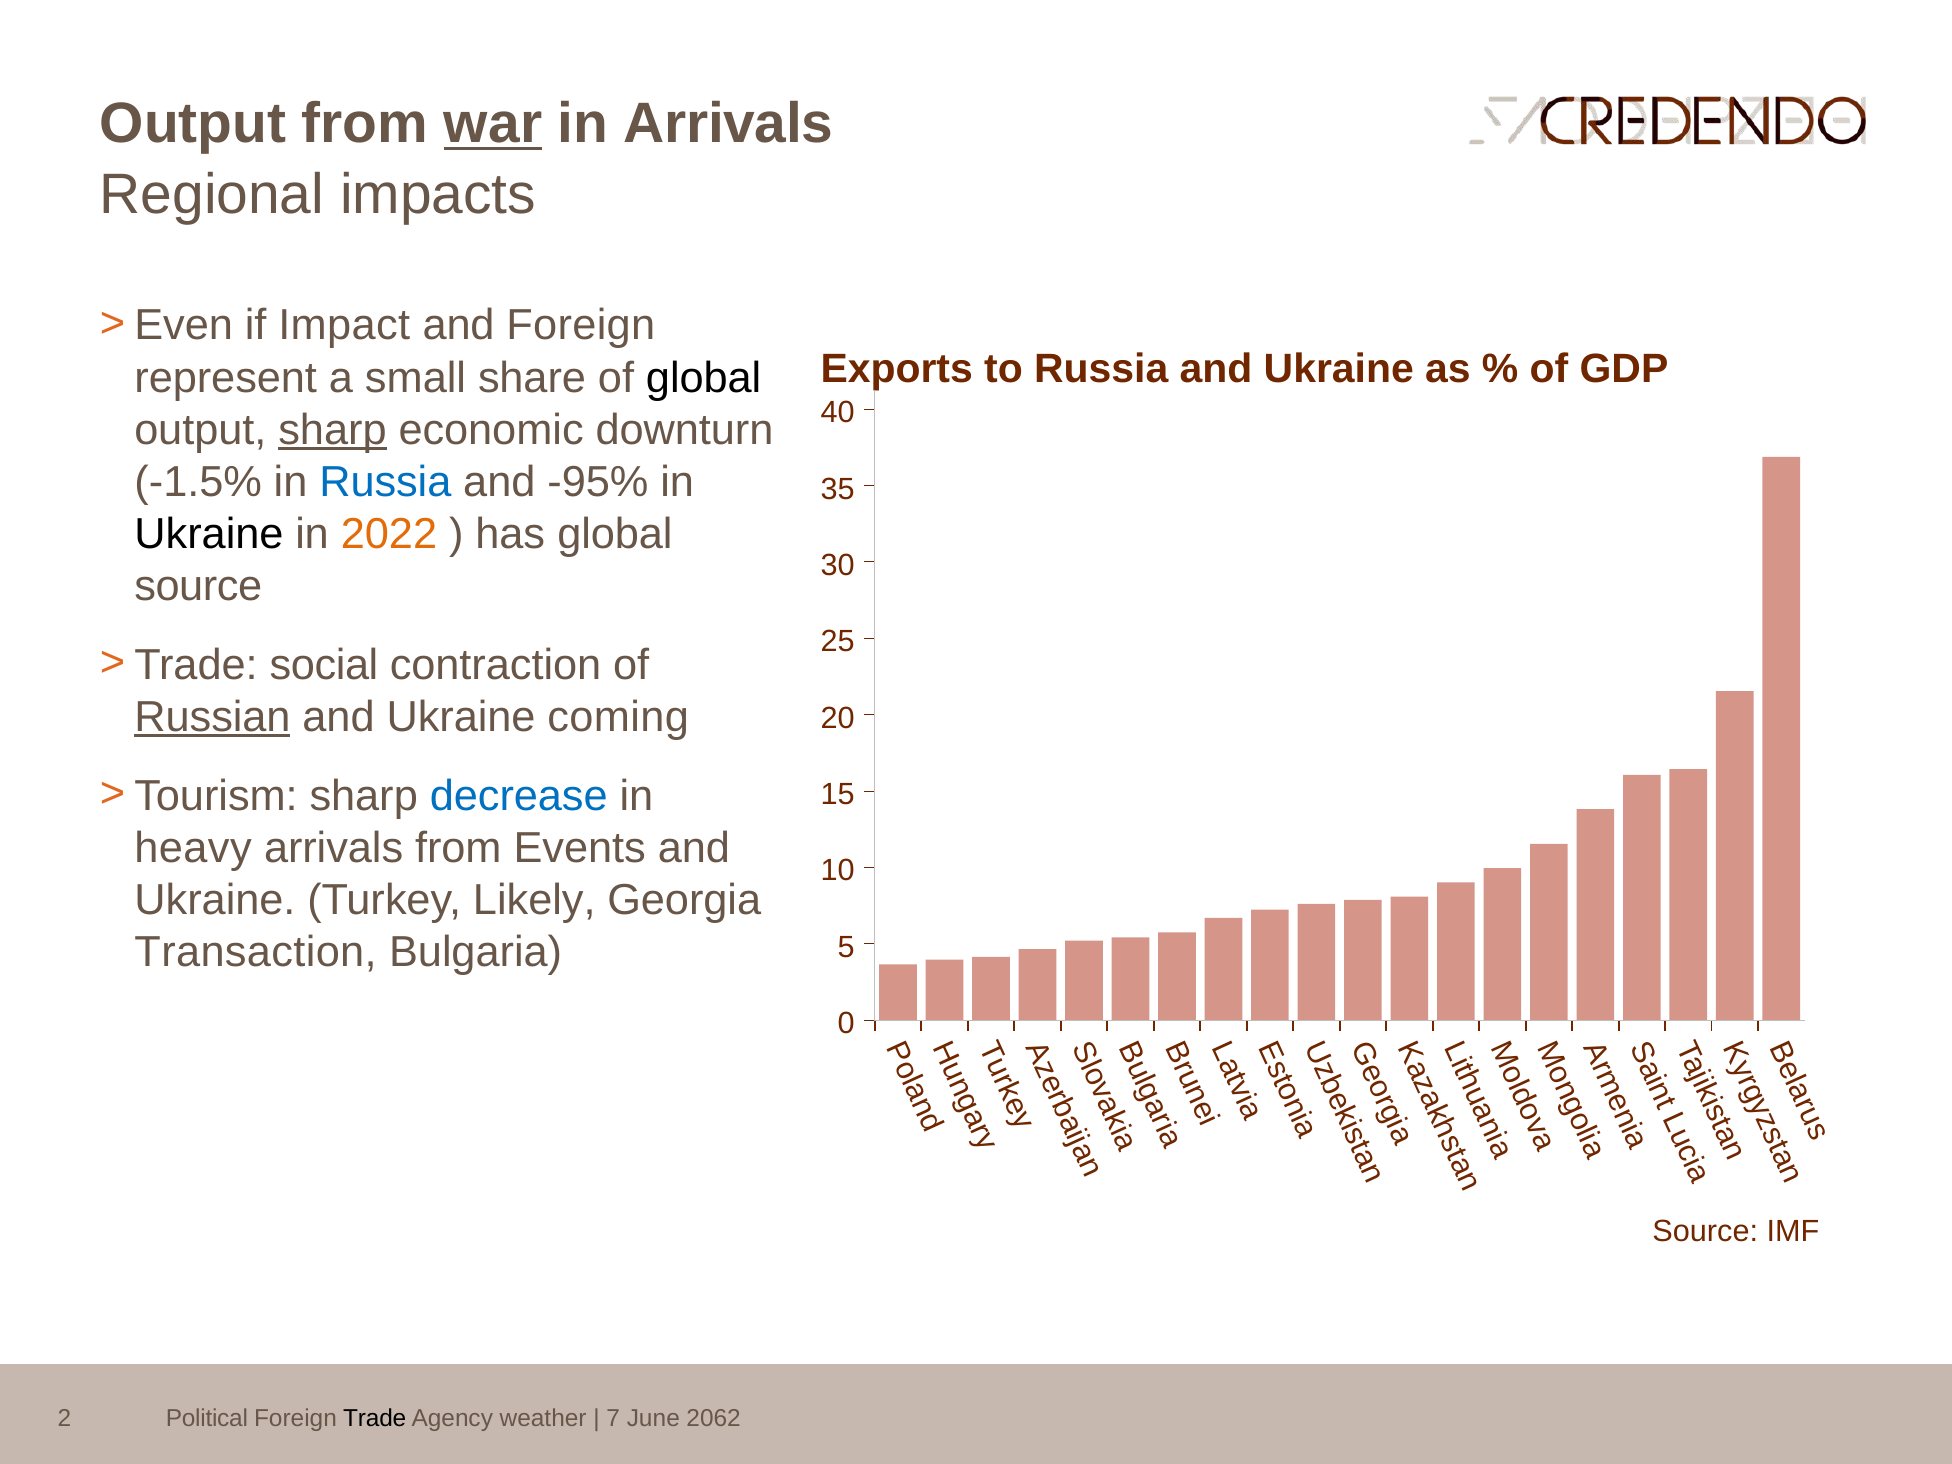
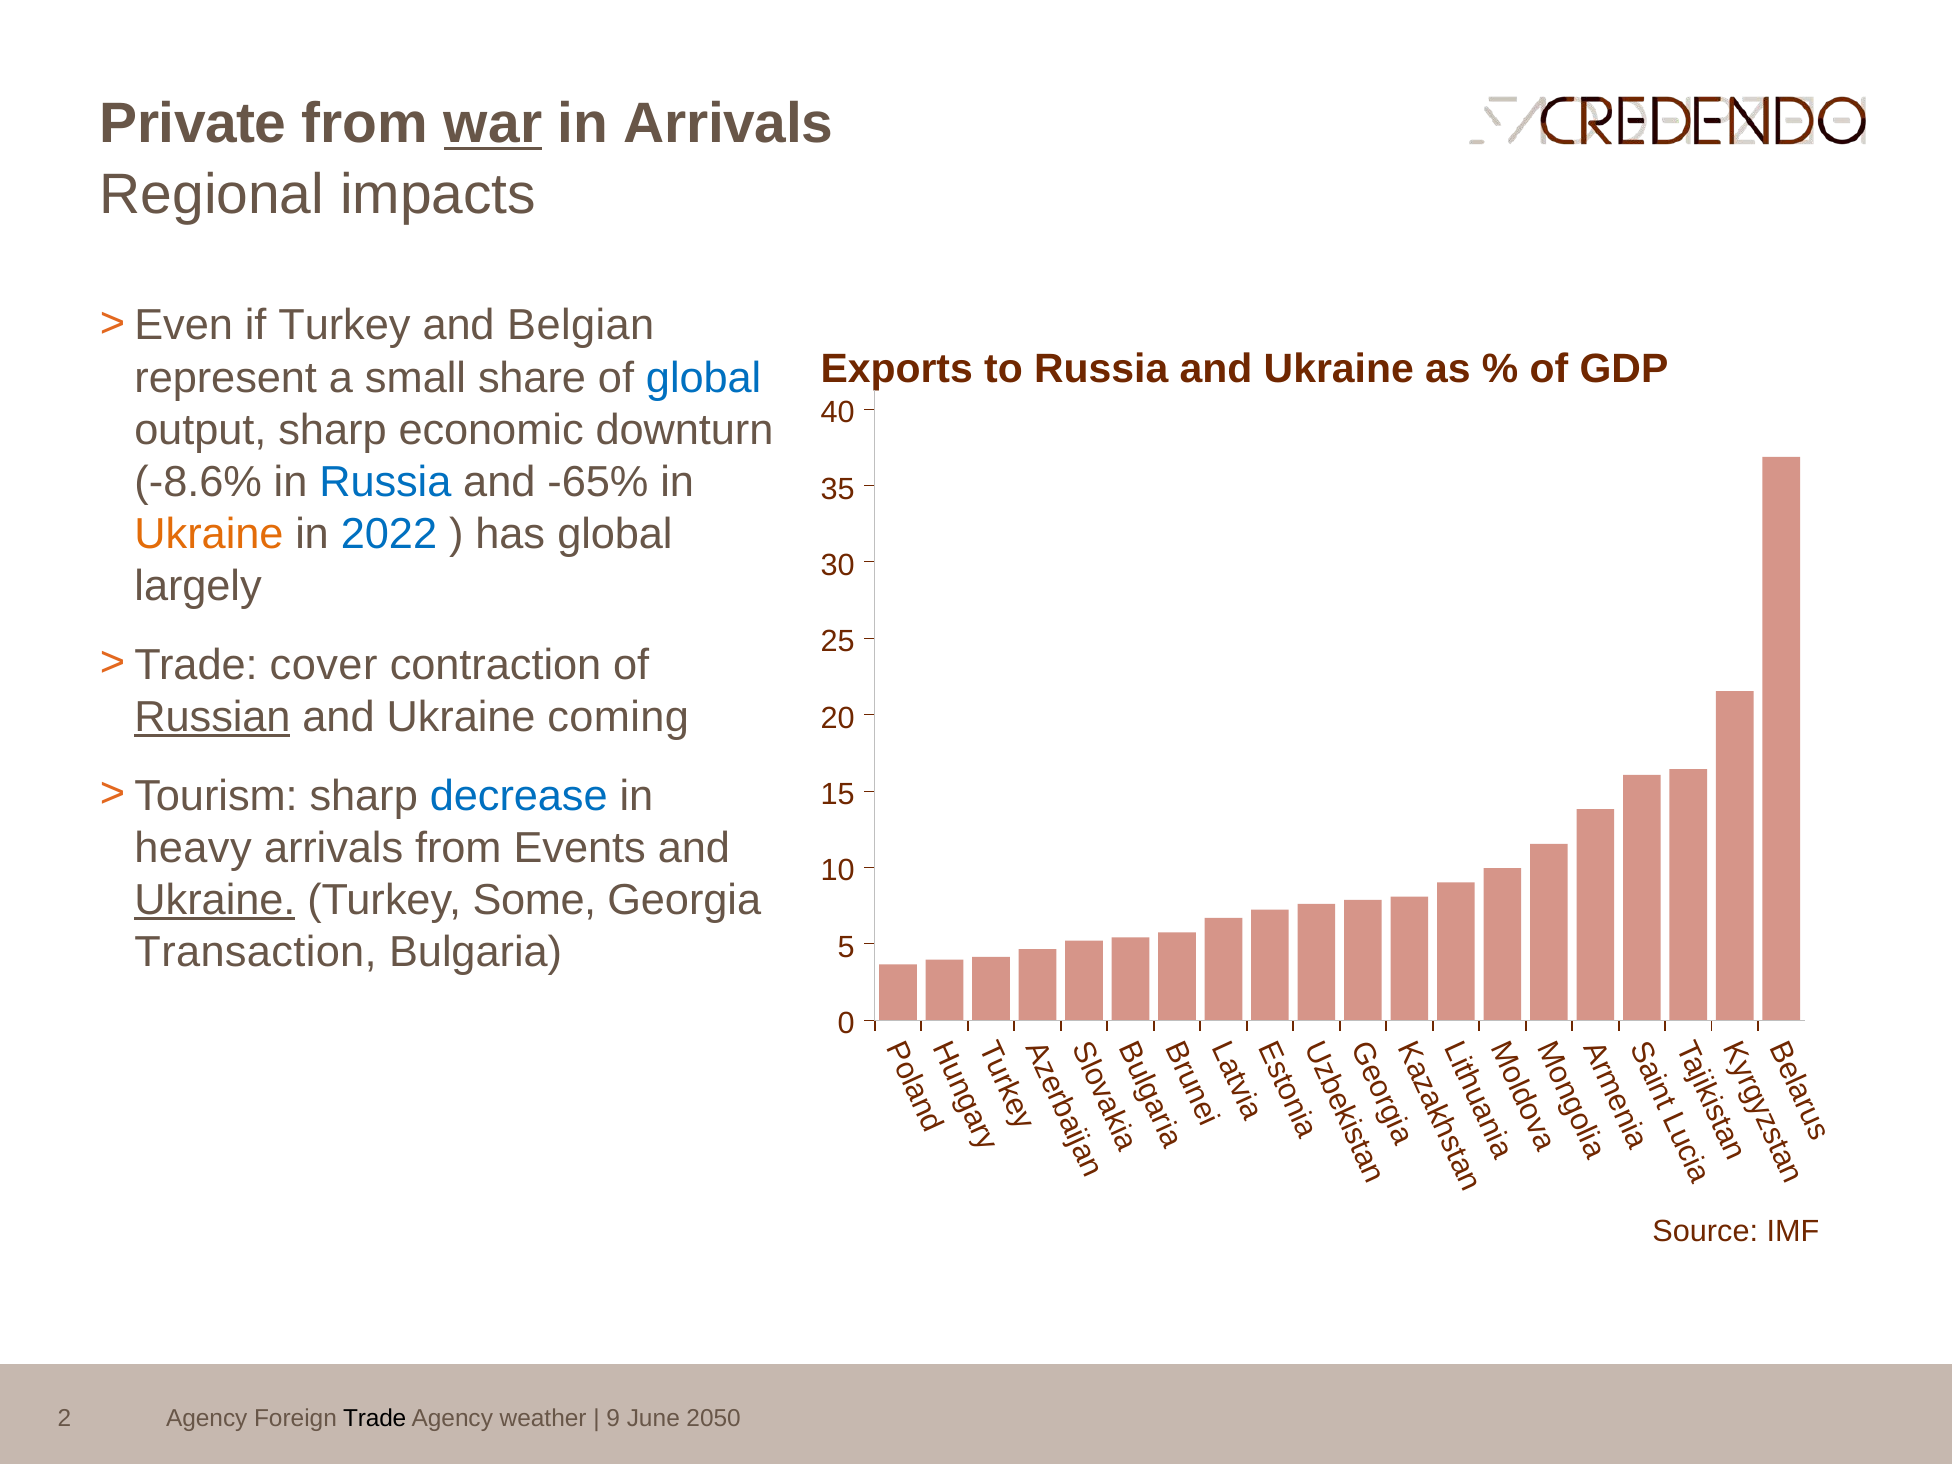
Output at (193, 124): Output -> Private
if Impact: Impact -> Turkey
and Foreign: Foreign -> Belgian
global at (704, 378) colour: black -> blue
sharp at (333, 430) underline: present -> none
-1.5%: -1.5% -> -8.6%
-95%: -95% -> -65%
Ukraine at (209, 534) colour: black -> orange
2022 colour: orange -> blue
source at (198, 586): source -> largely
social: social -> cover
Ukraine at (215, 900) underline: none -> present
Likely: Likely -> Some
Political at (207, 1419): Political -> Agency
7: 7 -> 9
2062: 2062 -> 2050
